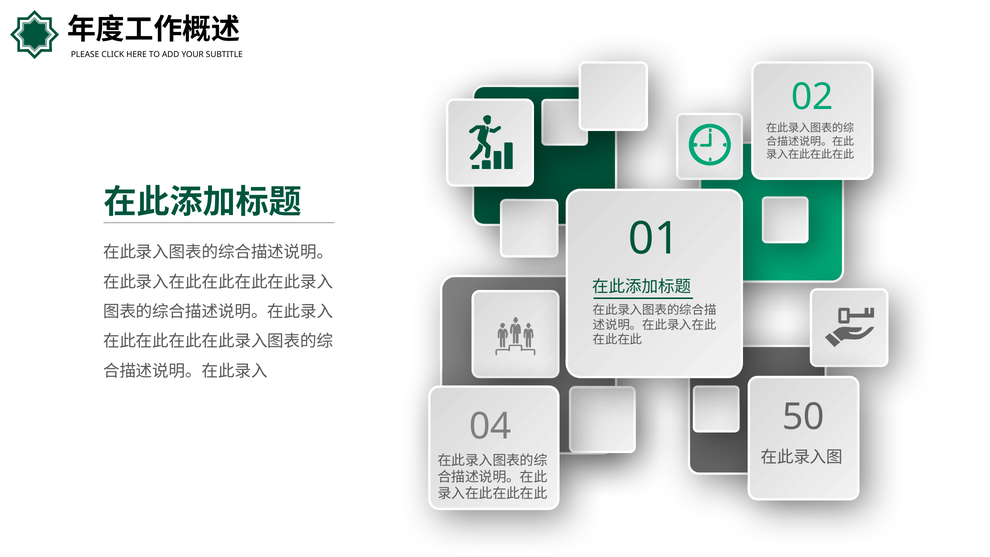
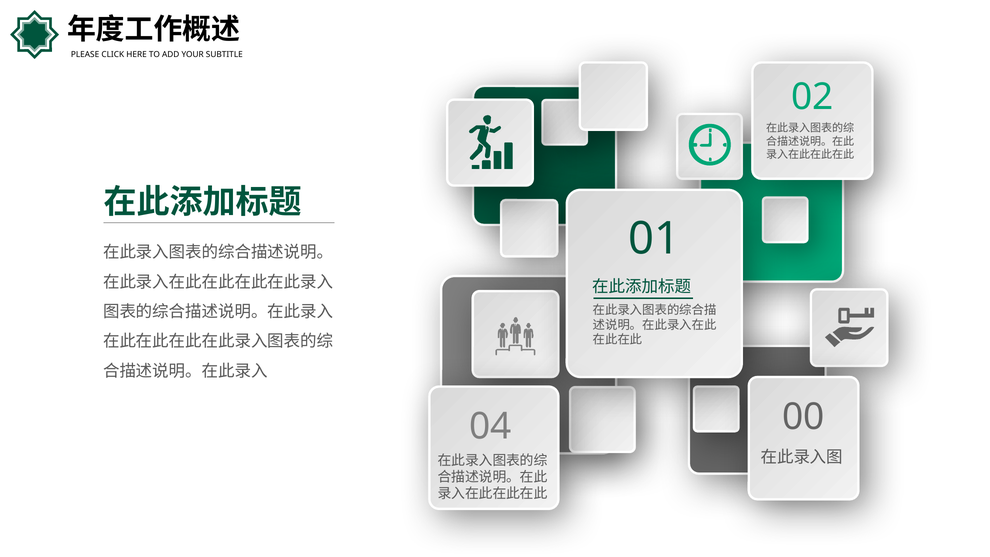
50: 50 -> 00
